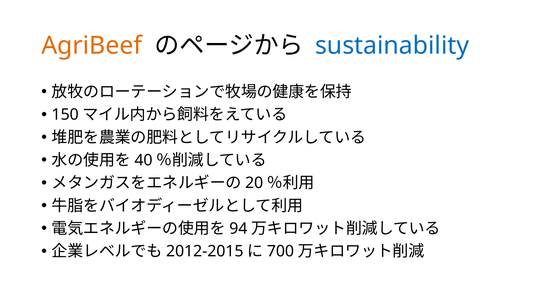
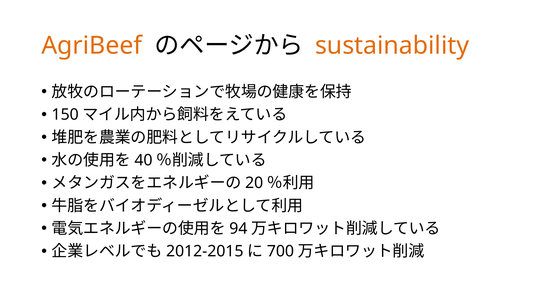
sustainability colour: blue -> orange
